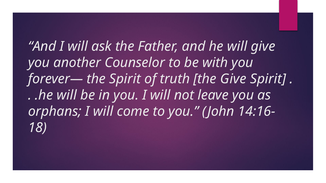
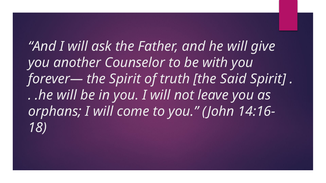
the Give: Give -> Said
